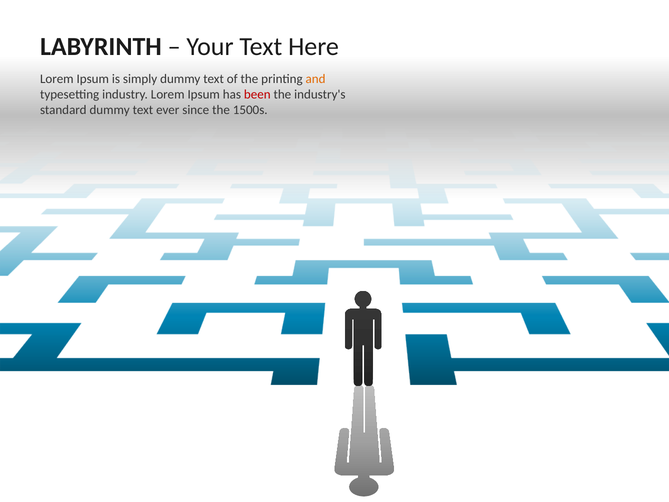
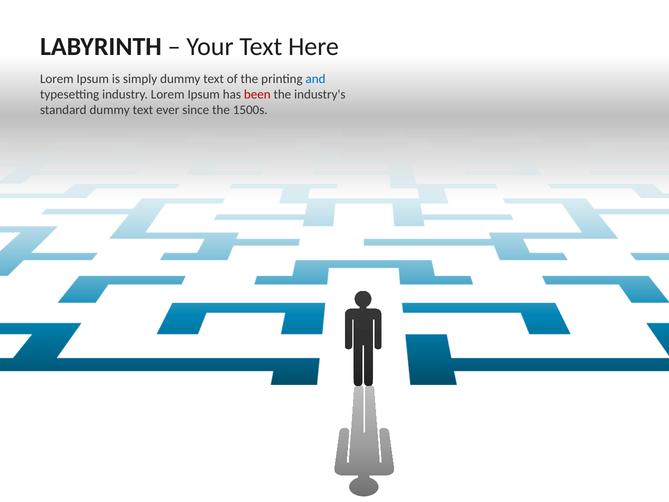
and colour: orange -> blue
